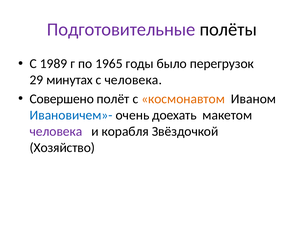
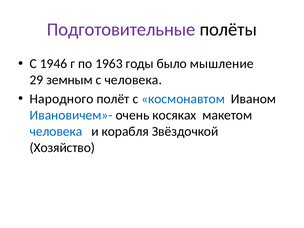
1989: 1989 -> 1946
1965: 1965 -> 1963
перегрузок: перегрузок -> мышление
минутах: минутах -> земным
Совершено: Совершено -> Народного
космонавтом colour: orange -> blue
доехать: доехать -> косяках
человека at (56, 131) colour: purple -> blue
